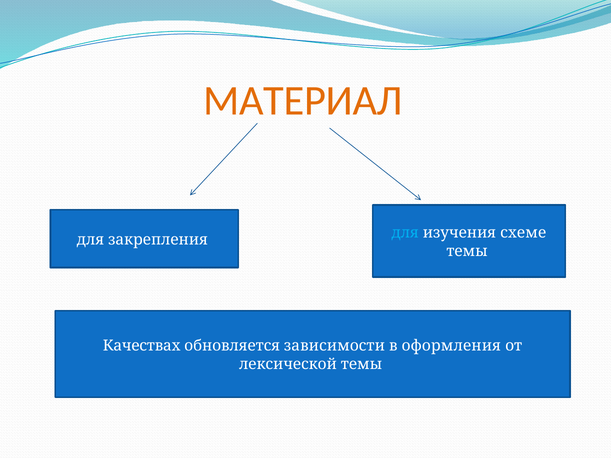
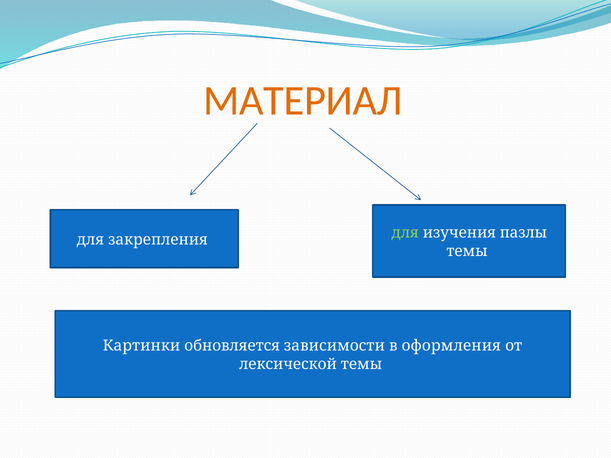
для at (405, 233) colour: light blue -> light green
схеме: схеме -> пазлы
Качествах: Качествах -> Картинки
